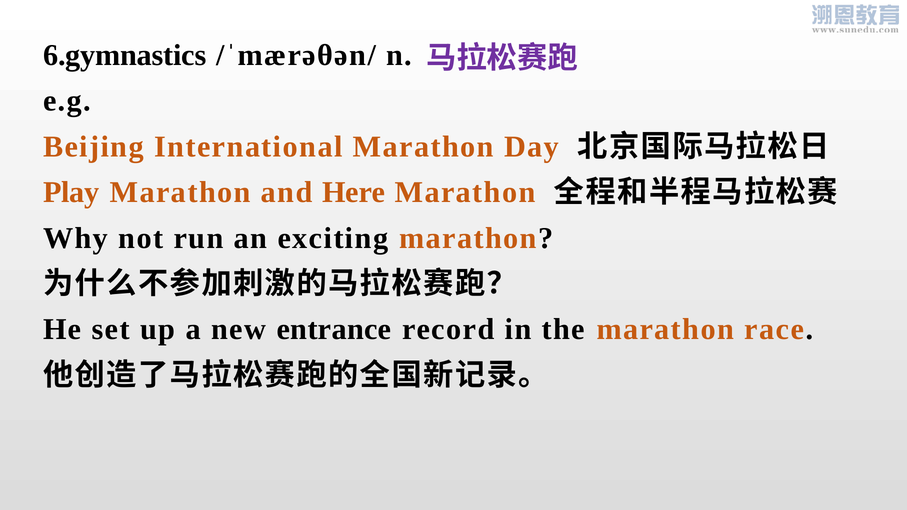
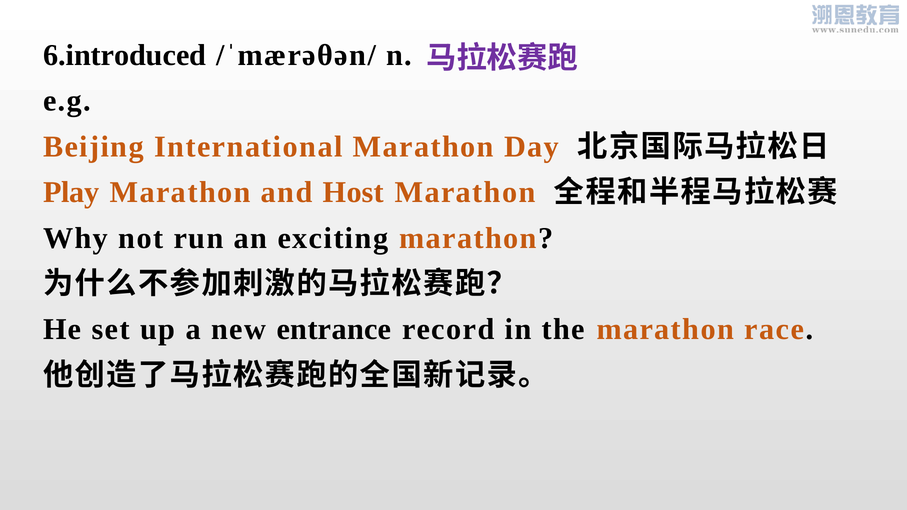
6.gymnastics: 6.gymnastics -> 6.introduced
Here: Here -> Host
